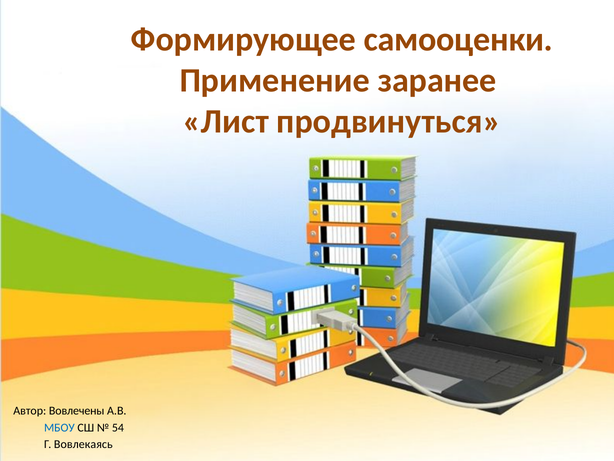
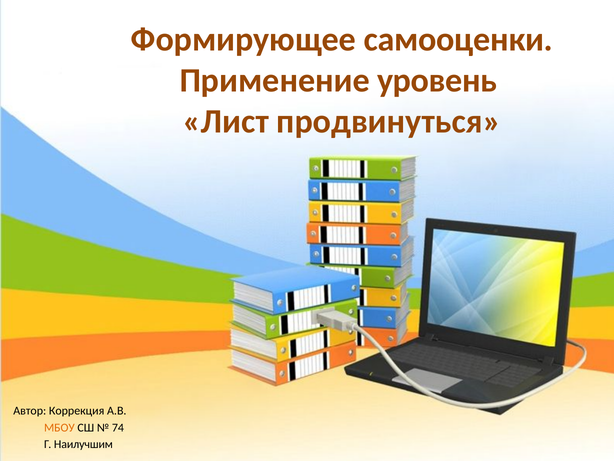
заранее: заранее -> уровень
Вовлечены: Вовлечены -> Коррекция
МБОУ colour: blue -> orange
54: 54 -> 74
Вовлекаясь: Вовлекаясь -> Наилучшим
